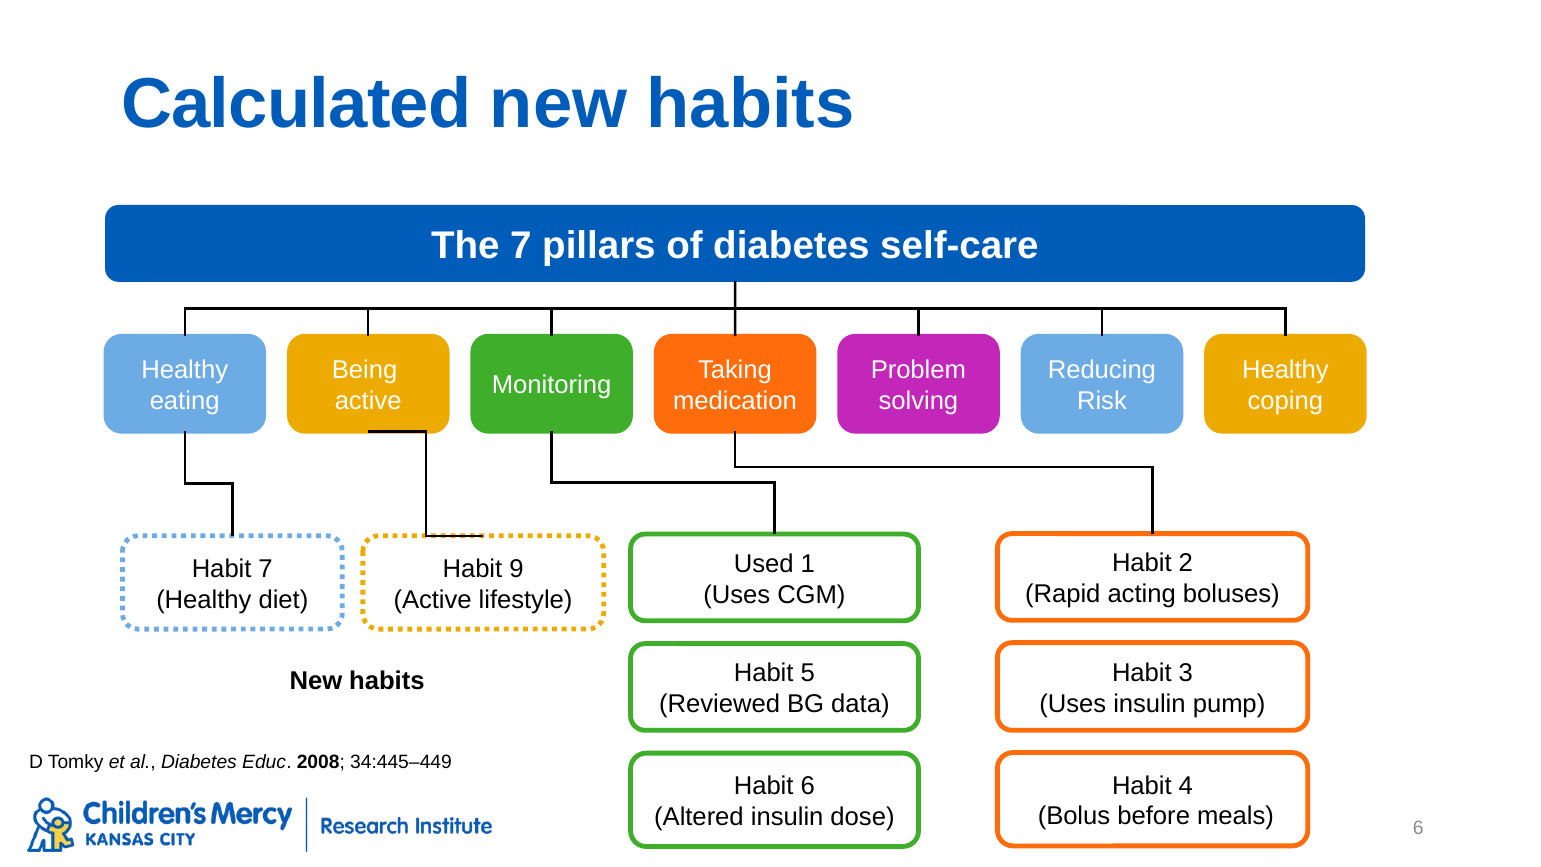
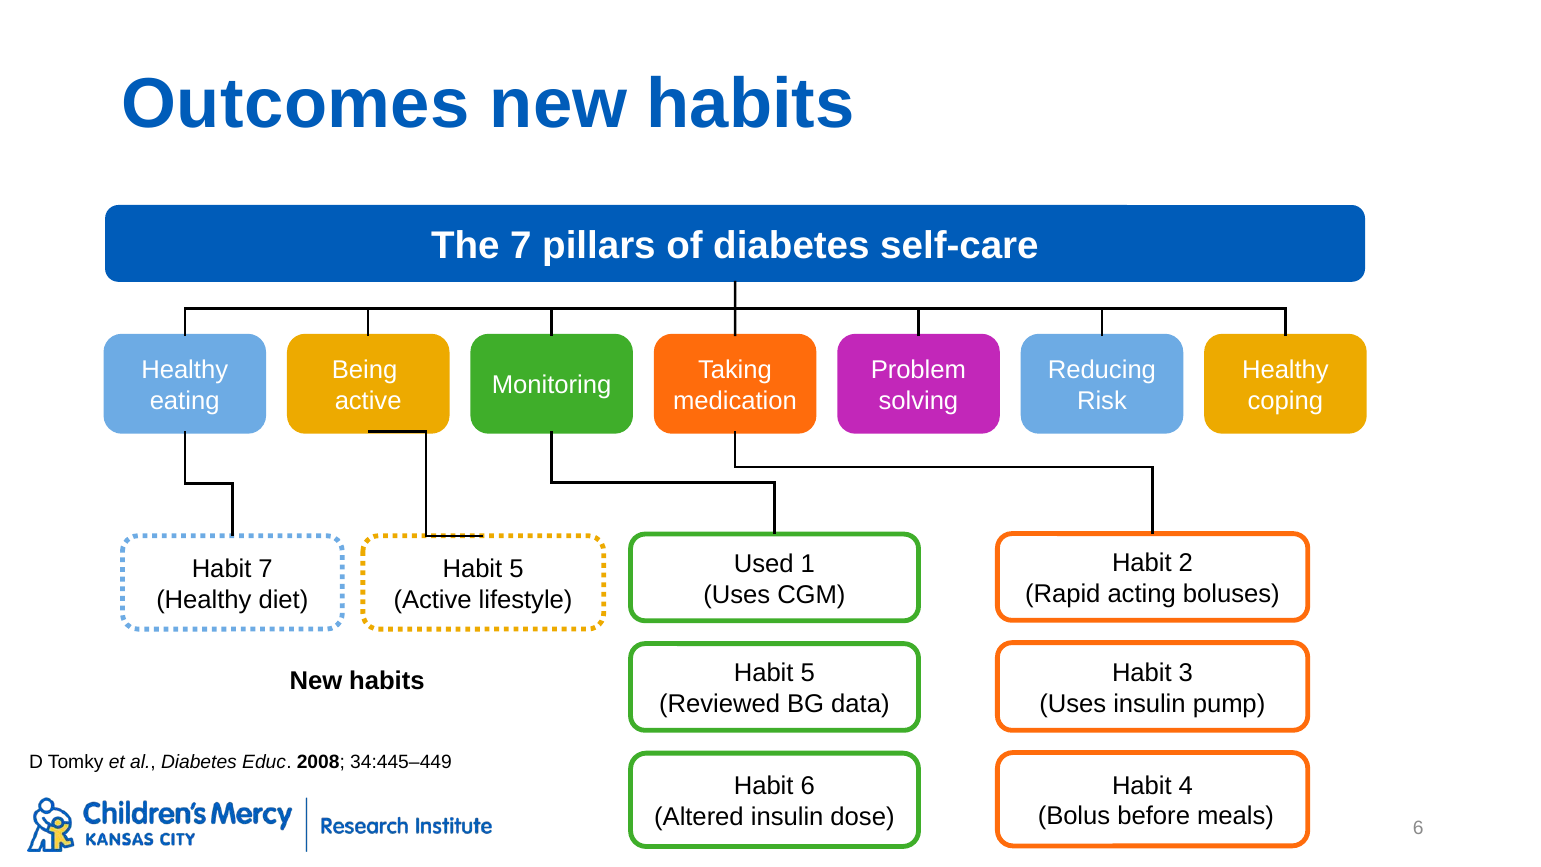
Calculated: Calculated -> Outcomes
9 at (517, 569): 9 -> 5
